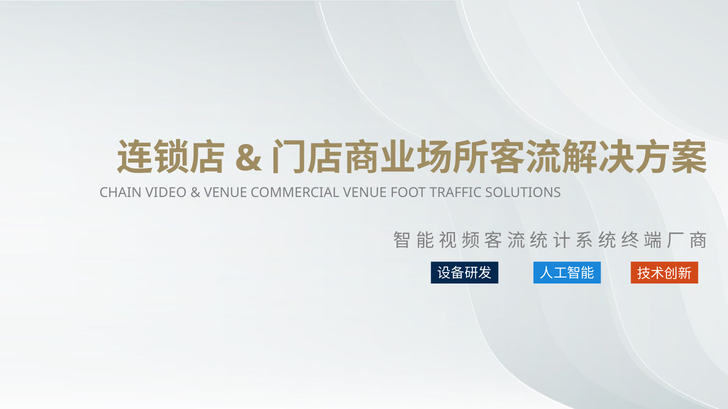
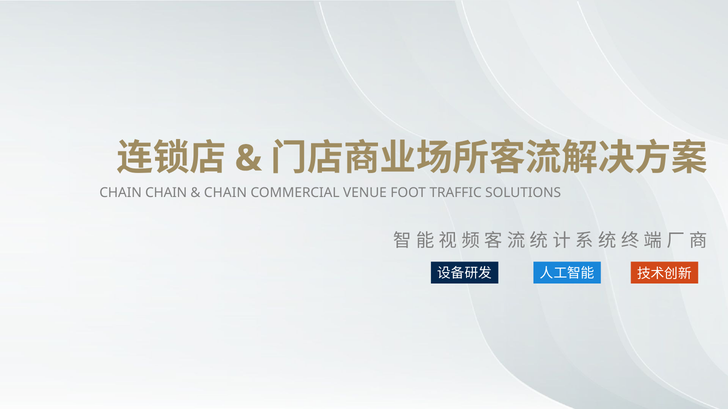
CHAIN VIDEO: VIDEO -> CHAIN
VENUE at (226, 193): VENUE -> CHAIN
